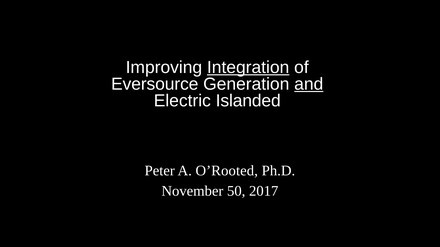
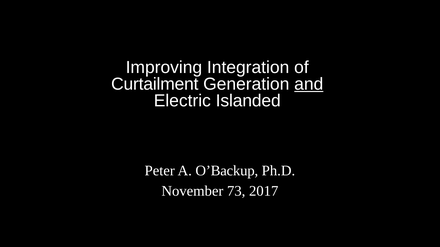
Integration underline: present -> none
Eversource: Eversource -> Curtailment
O’Rooted: O’Rooted -> O’Backup
50: 50 -> 73
